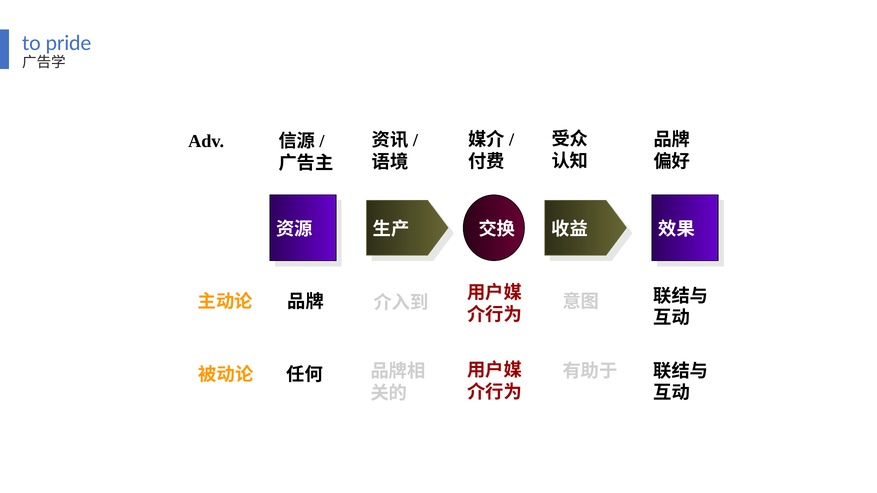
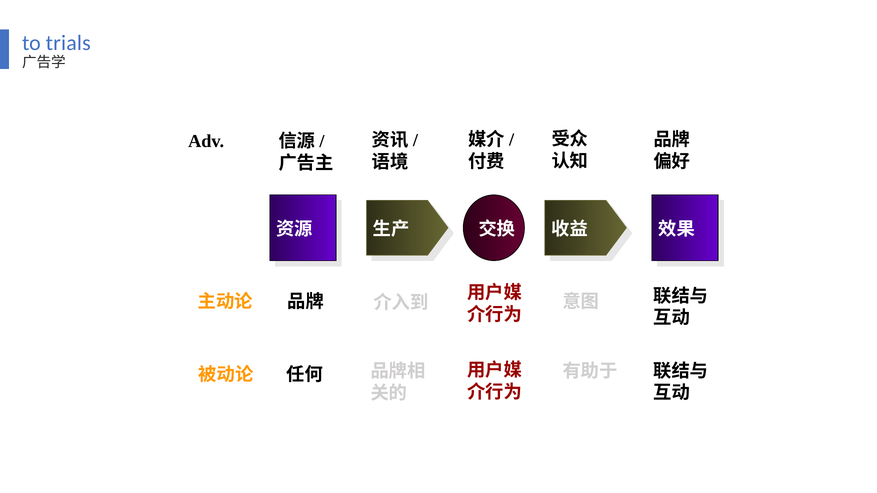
pride: pride -> trials
